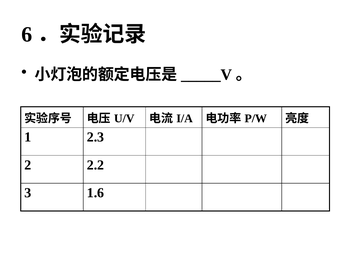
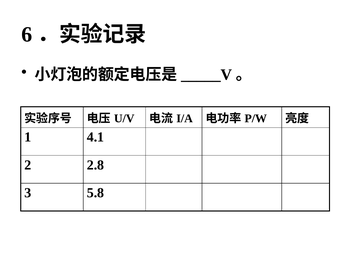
2.3: 2.3 -> 4.1
2.2: 2.2 -> 2.8
1.6: 1.6 -> 5.8
